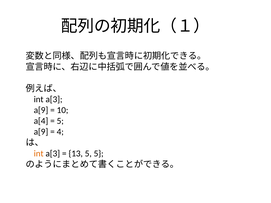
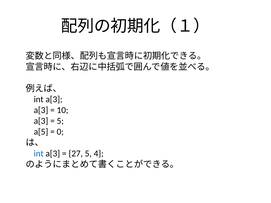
a[9 at (41, 110): a[9 -> a[3
a[4 at (41, 121): a[4 -> a[3
a[9 at (41, 132): a[9 -> a[5
4: 4 -> 0
int at (39, 154) colour: orange -> blue
13: 13 -> 27
5 5: 5 -> 4
